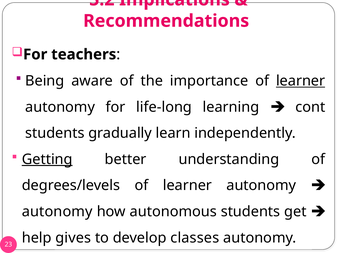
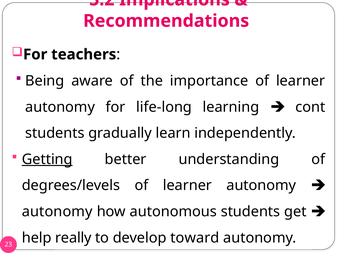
learner at (301, 81) underline: present -> none
gives: gives -> really
classes: classes -> toward
